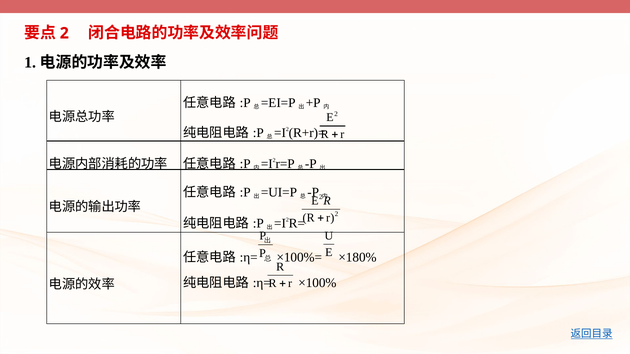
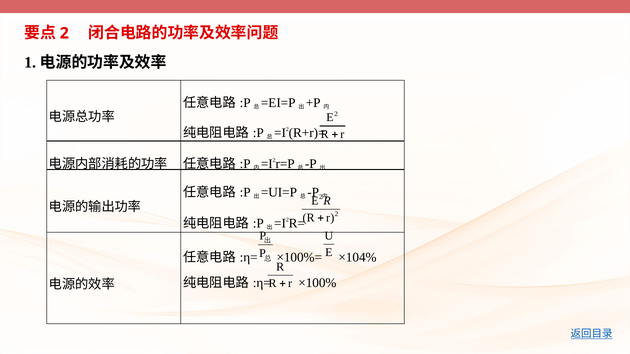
×180%: ×180% -> ×104%
